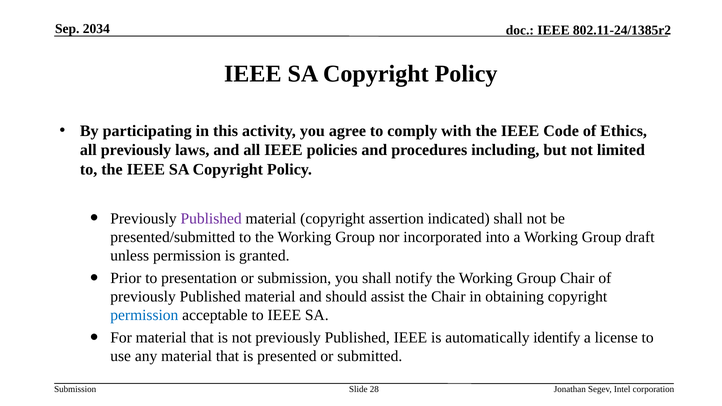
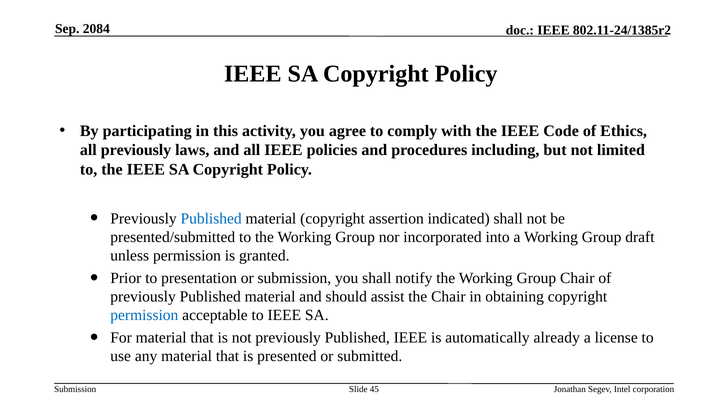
2034: 2034 -> 2084
Published at (211, 218) colour: purple -> blue
identify: identify -> already
28: 28 -> 45
